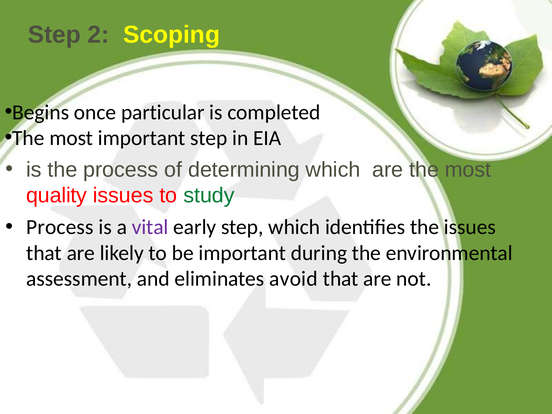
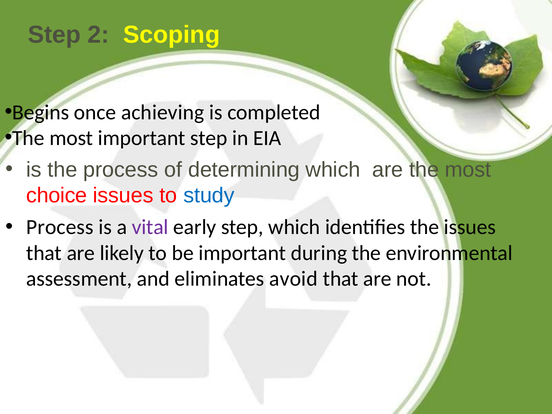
particular: particular -> achieving
quality: quality -> choice
study colour: green -> blue
